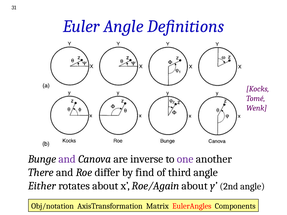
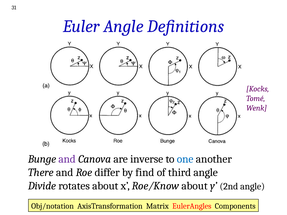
one colour: purple -> blue
Either: Either -> Divide
Roe/Again: Roe/Again -> Roe/Know
